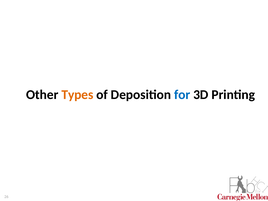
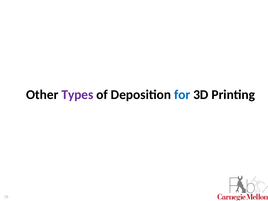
Types colour: orange -> purple
